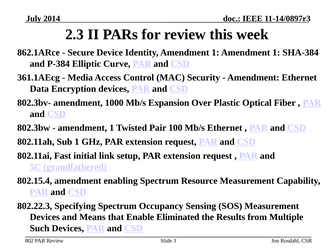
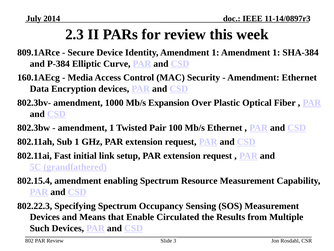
862.1ARce: 862.1ARce -> 809.1ARce
361.1AEcg: 361.1AEcg -> 160.1AEcg
Eliminated: Eliminated -> Circulated
